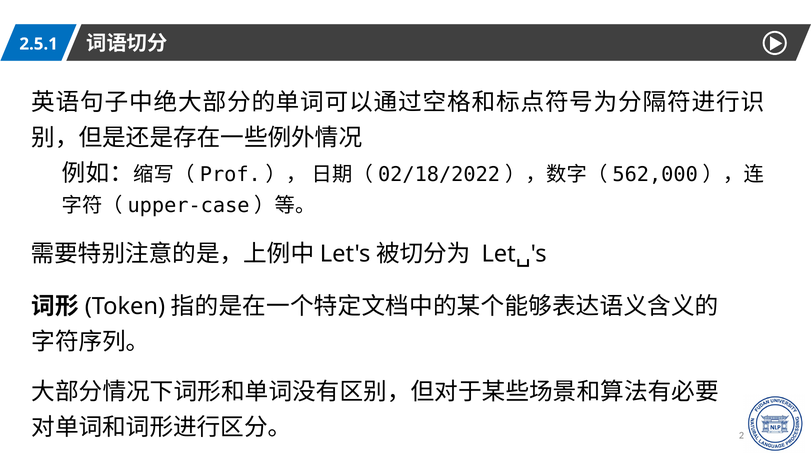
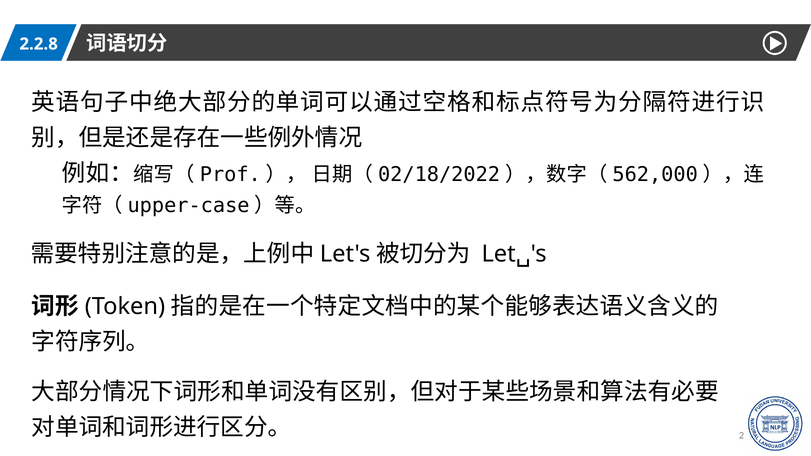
2.5.1: 2.5.1 -> 2.2.8
